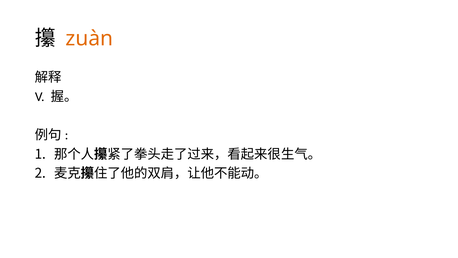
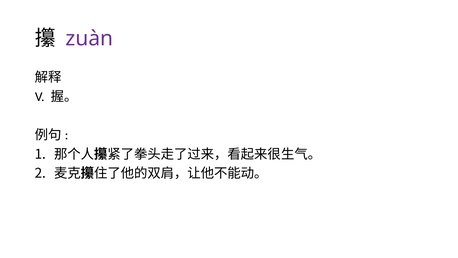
zuàn colour: orange -> purple
